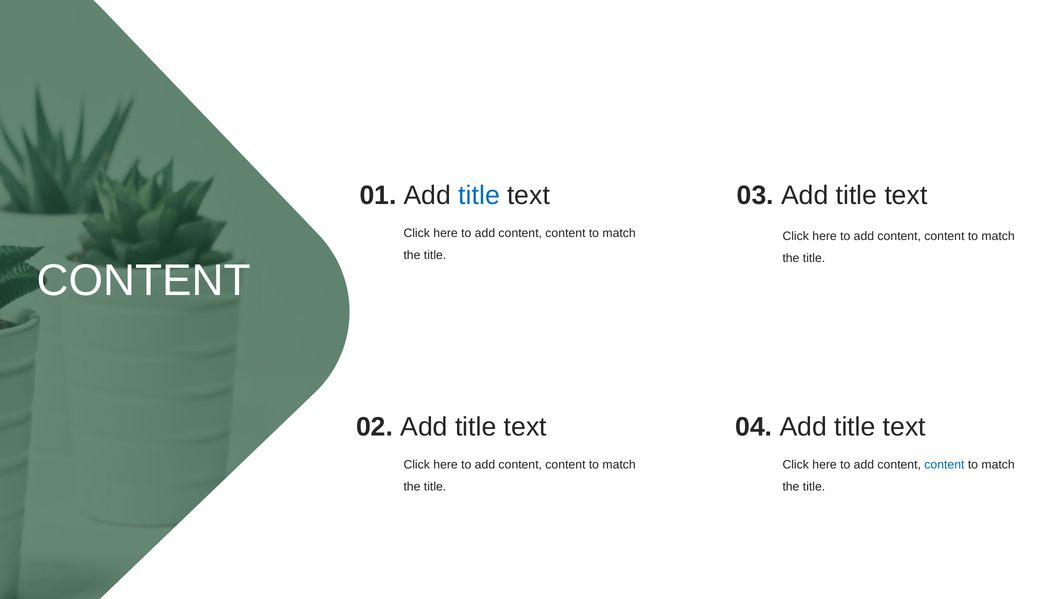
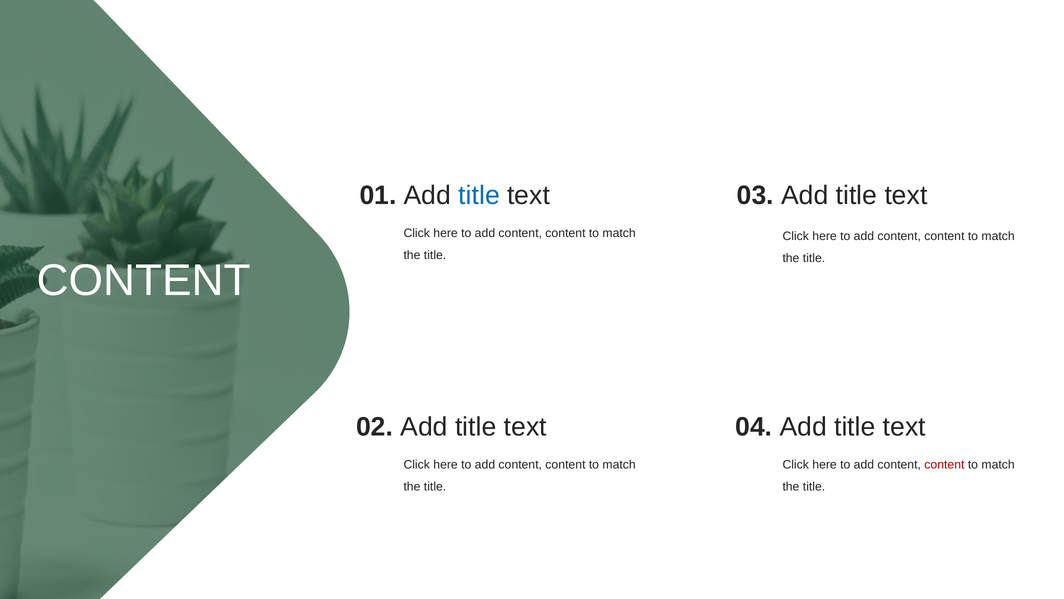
content at (944, 464) colour: blue -> red
